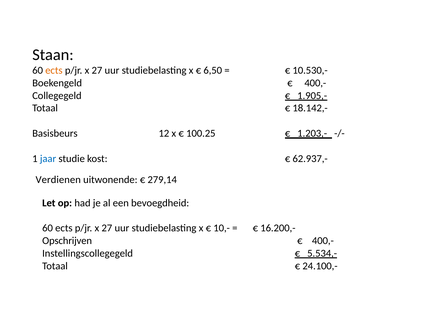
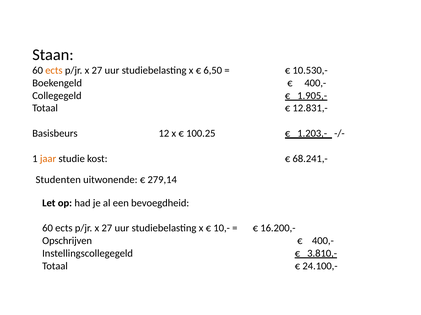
18.142,-: 18.142,- -> 12.831,-
jaar colour: blue -> orange
62.937,-: 62.937,- -> 68.241,-
Verdienen: Verdienen -> Studenten
5.534,-: 5.534,- -> 3.810,-
